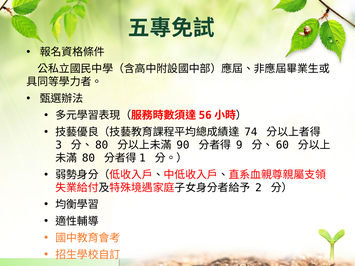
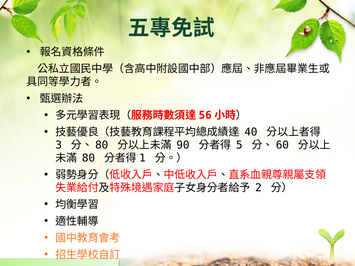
74: 74 -> 40
9: 9 -> 5
